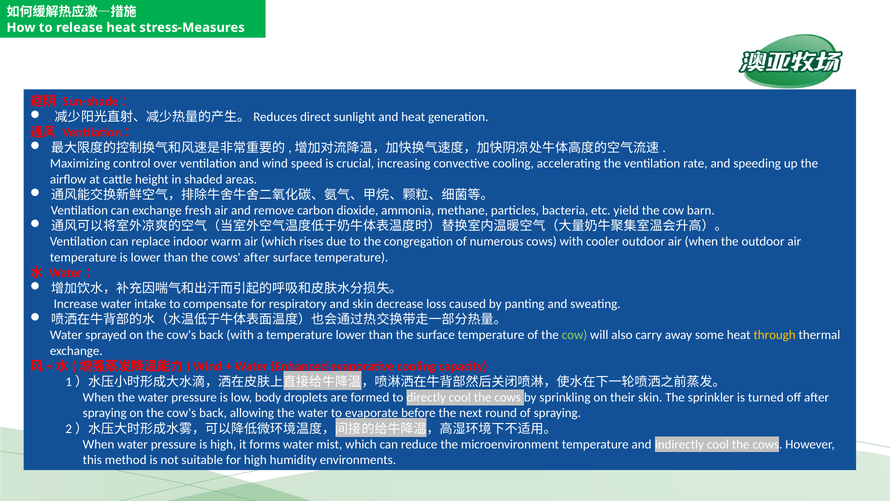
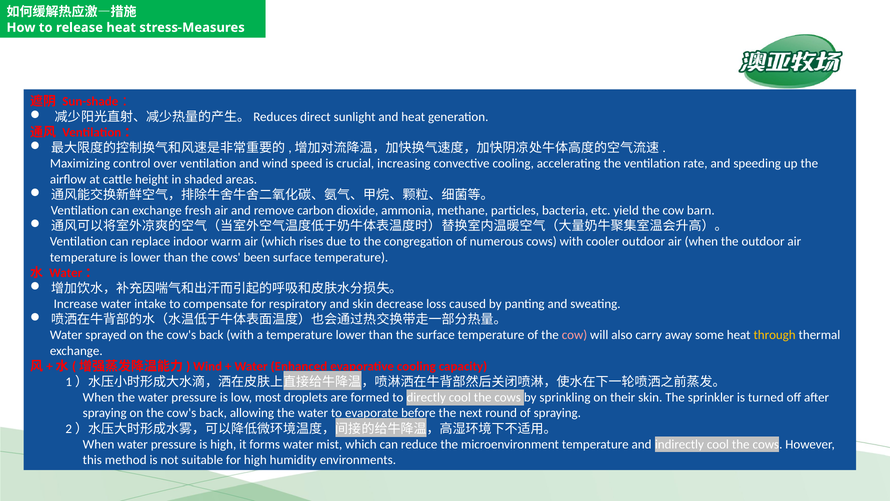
cows after: after -> been
cow at (574, 335) colour: light green -> pink
body: body -> most
